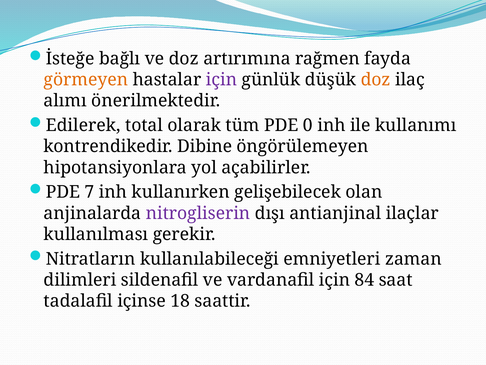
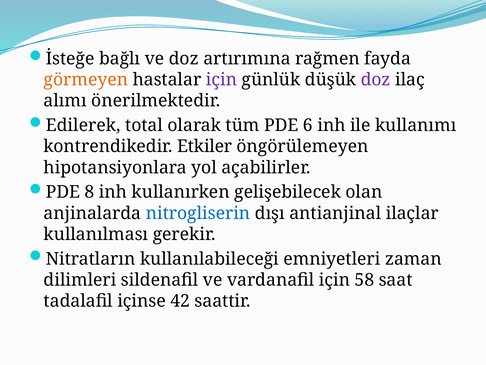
doz at (376, 80) colour: orange -> purple
0: 0 -> 6
Dibine: Dibine -> Etkiler
7: 7 -> 8
nitrogliserin colour: purple -> blue
84: 84 -> 58
18: 18 -> 42
